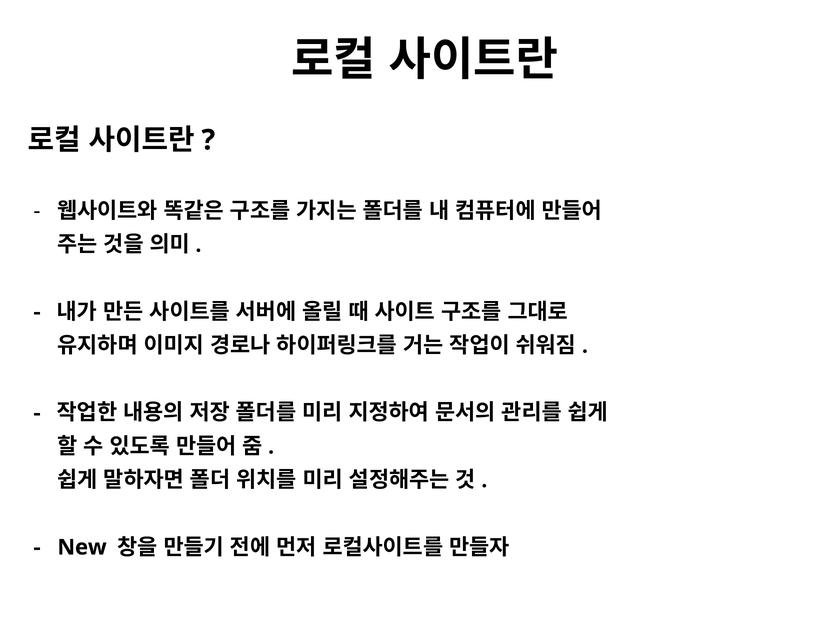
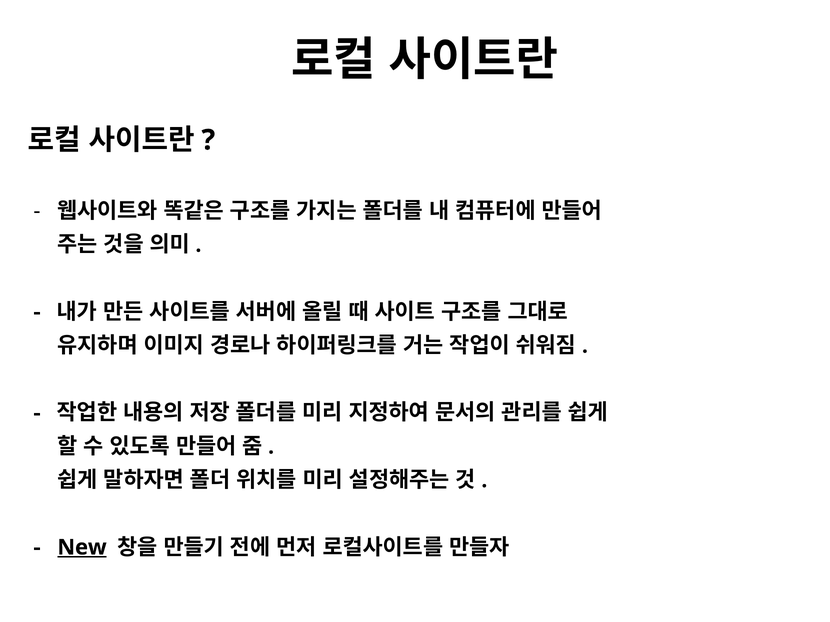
New underline: none -> present
